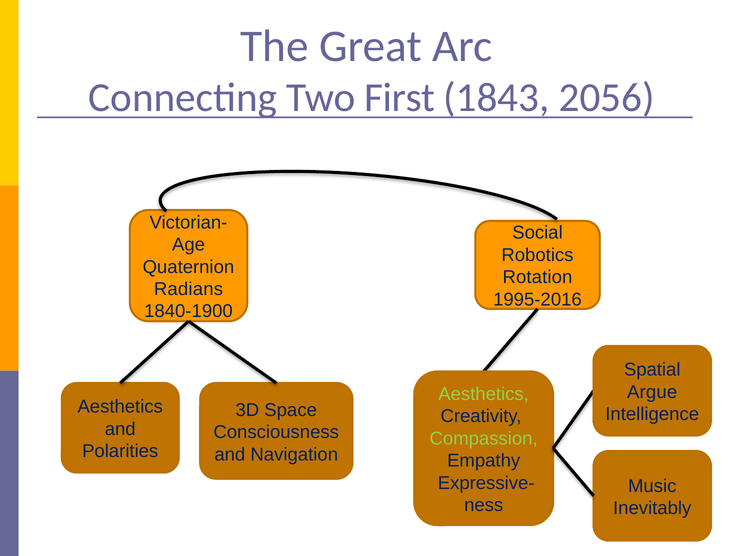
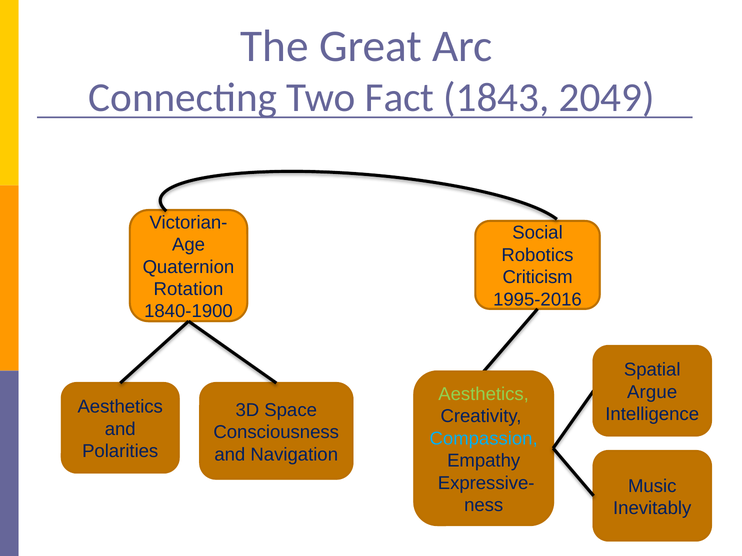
First: First -> Fact
2056: 2056 -> 2049
Rotation: Rotation -> Criticism
Radians: Radians -> Rotation
Compassion colour: light green -> light blue
